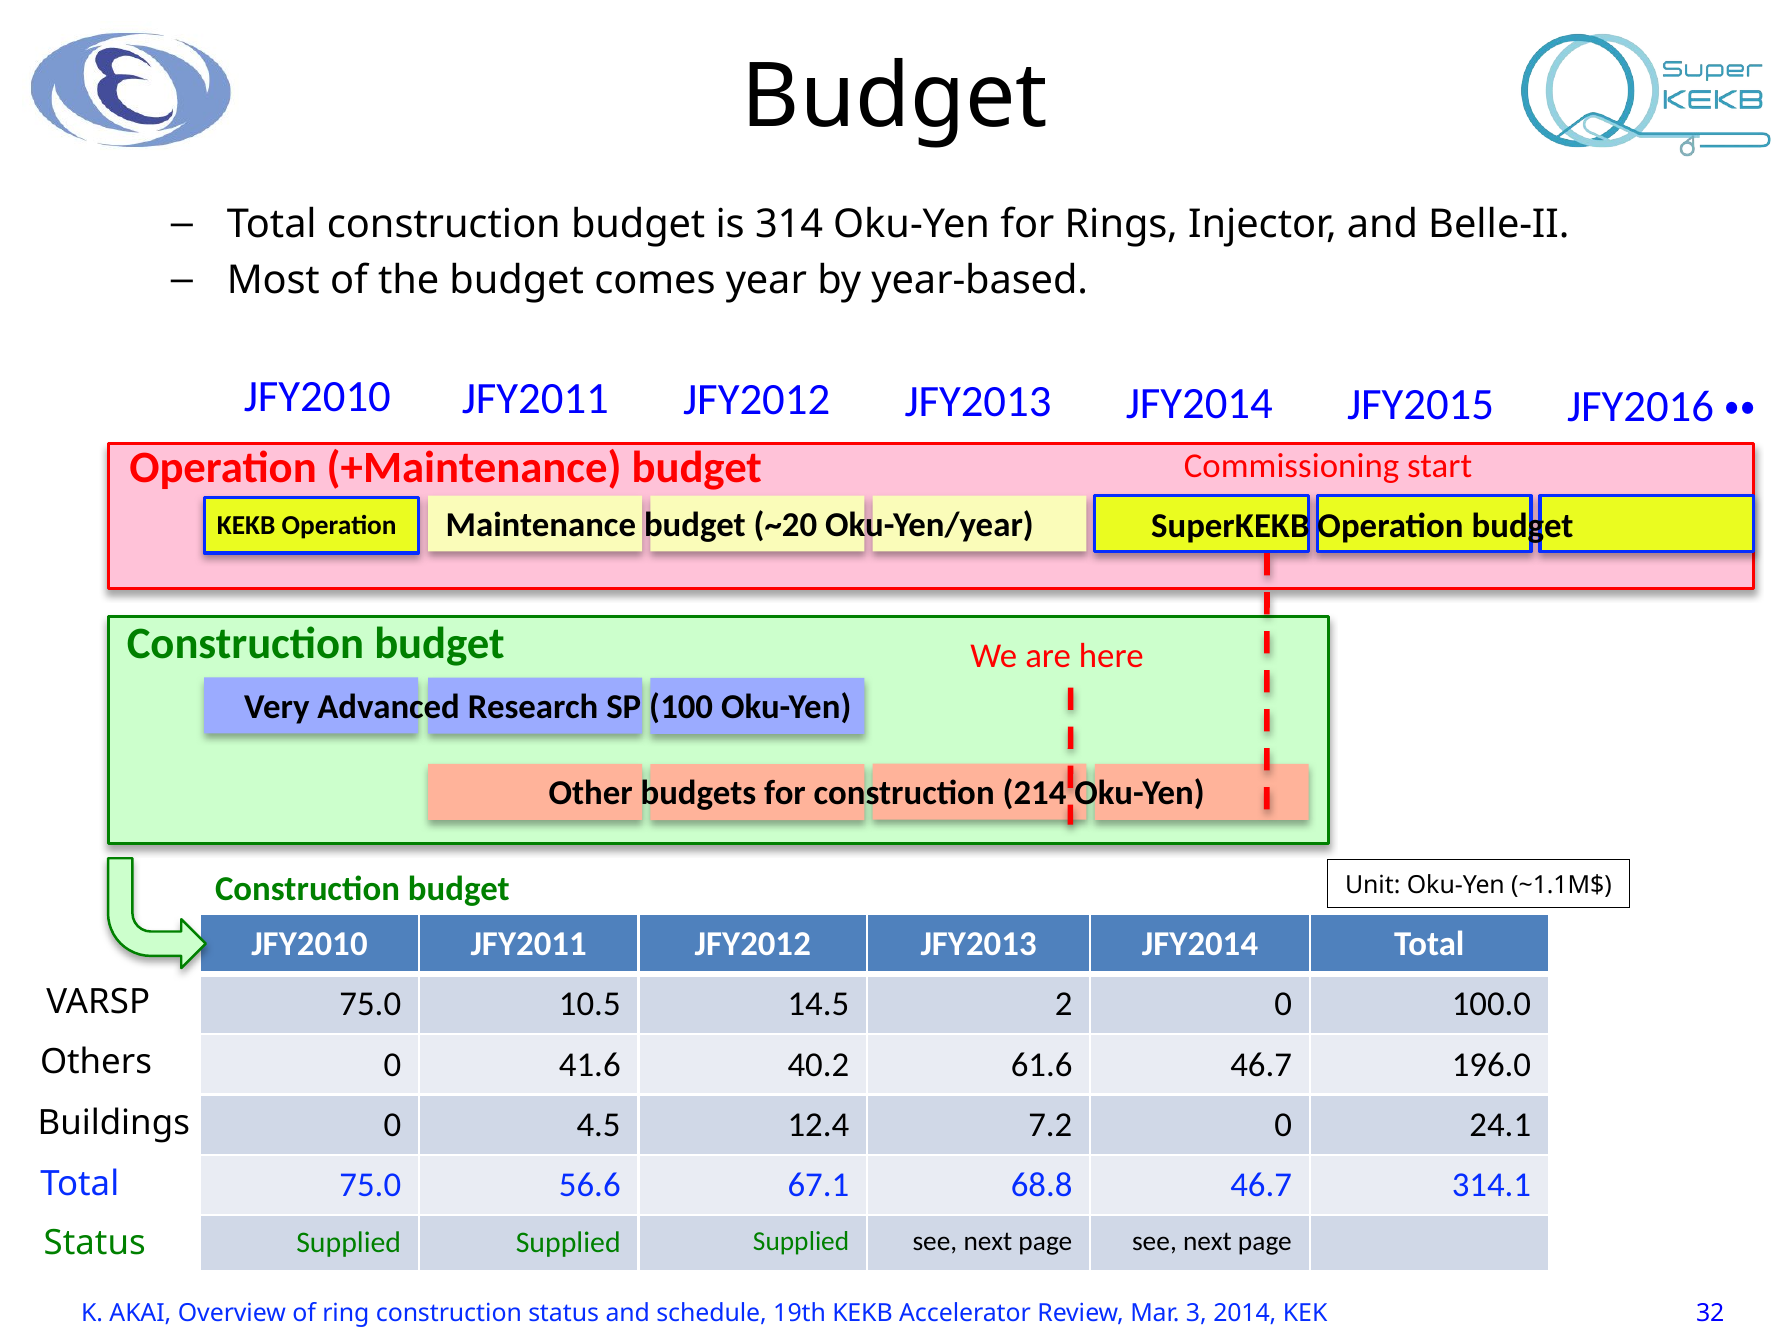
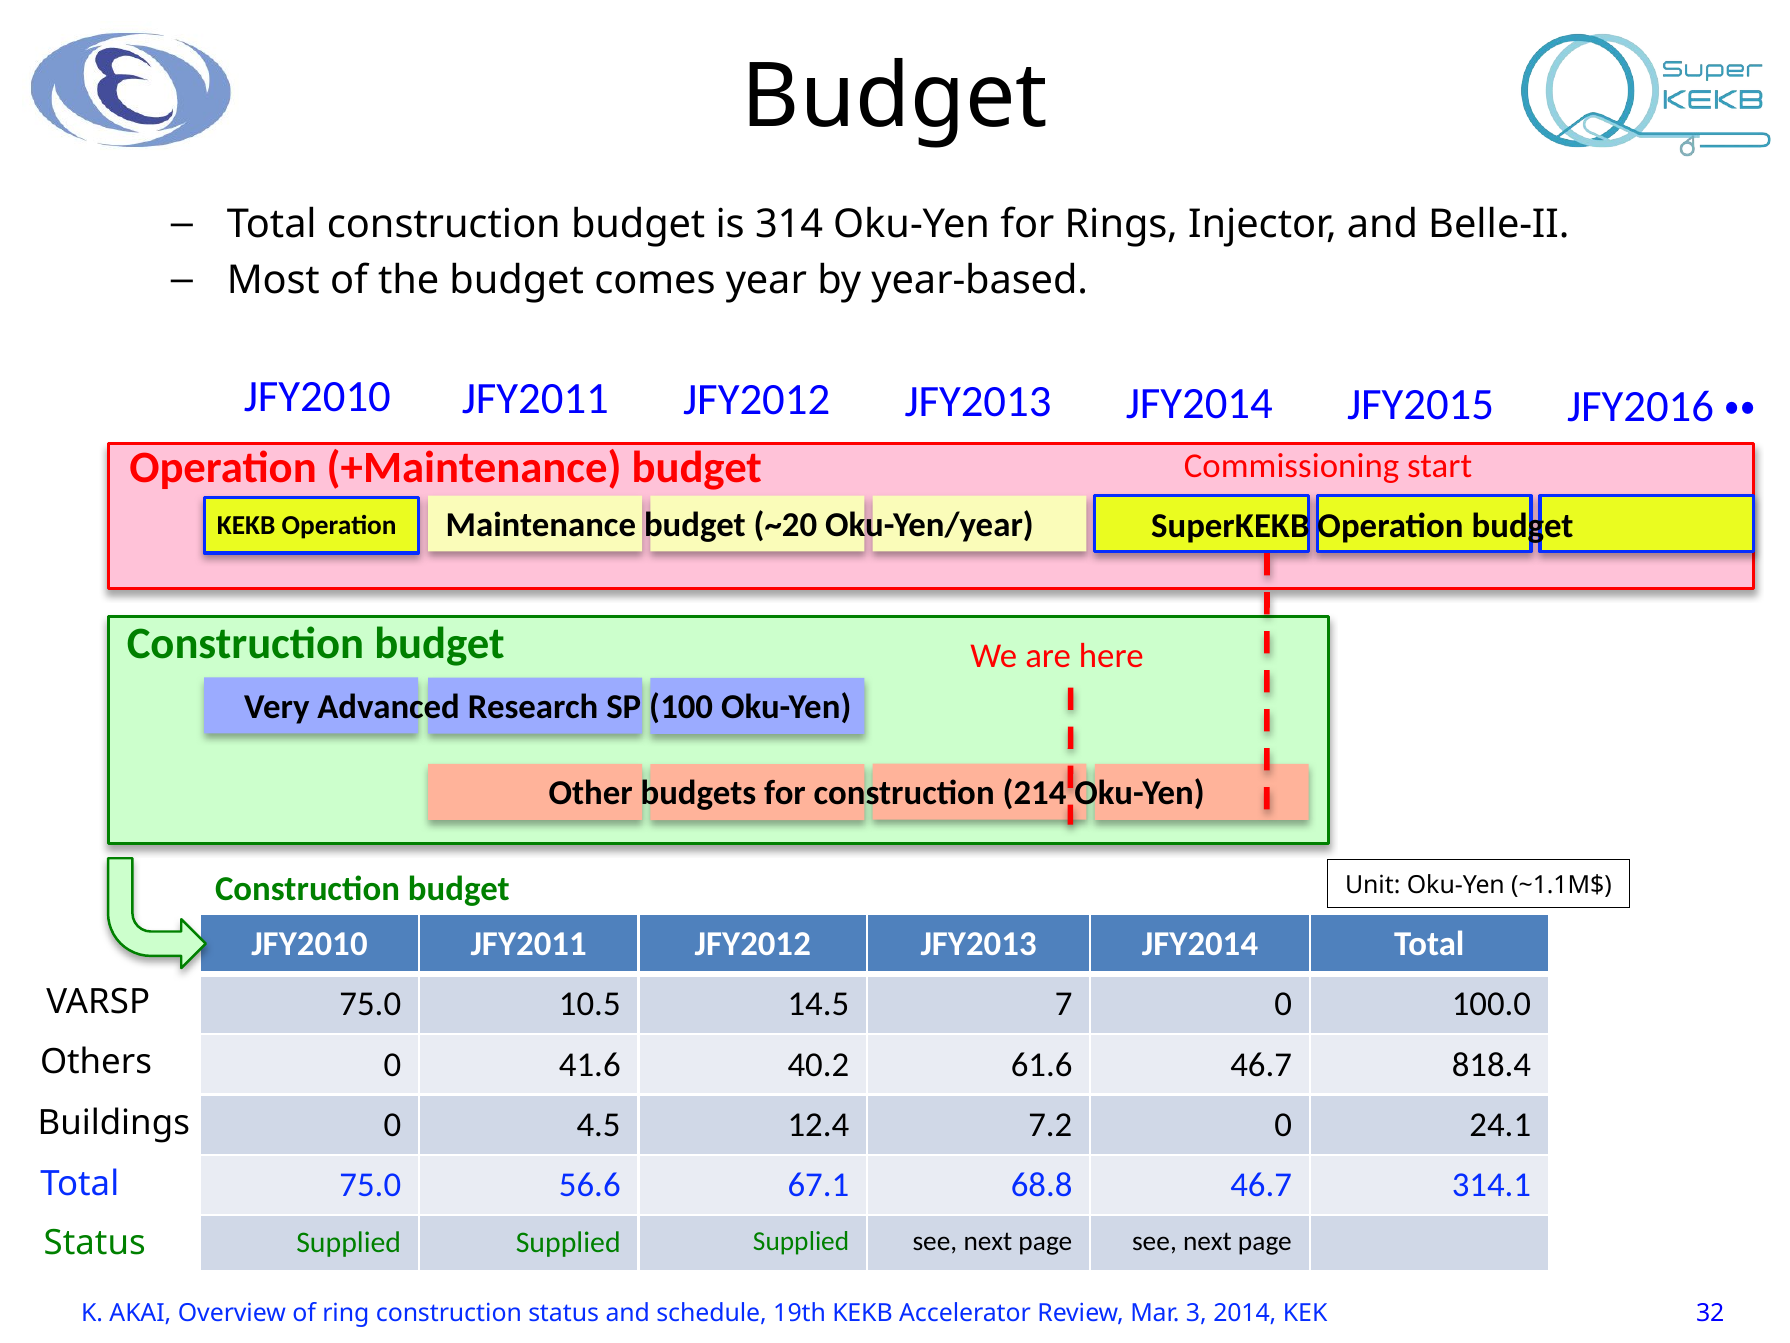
2: 2 -> 7
196.0: 196.0 -> 818.4
